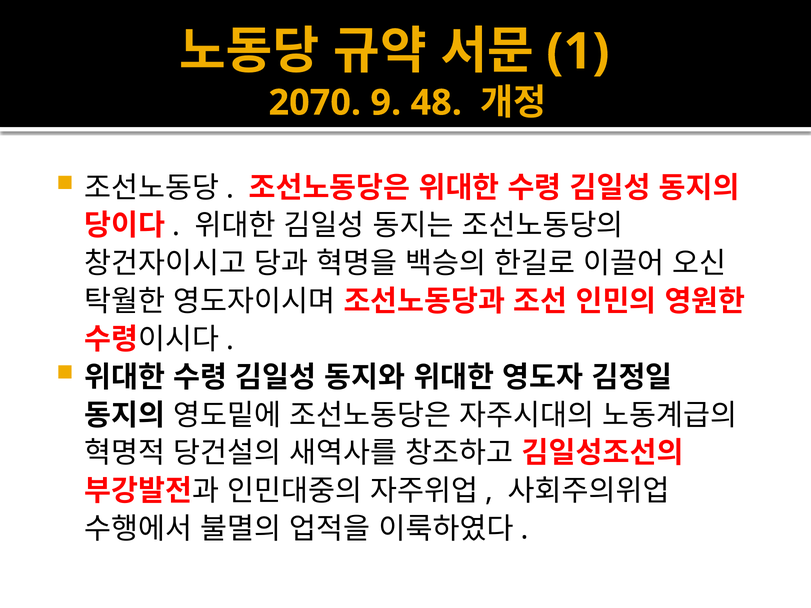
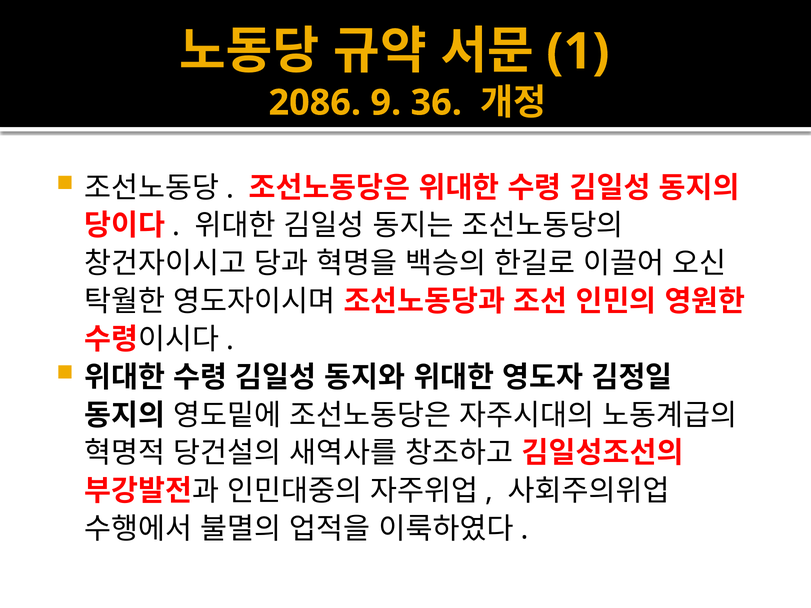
2070: 2070 -> 2086
48: 48 -> 36
